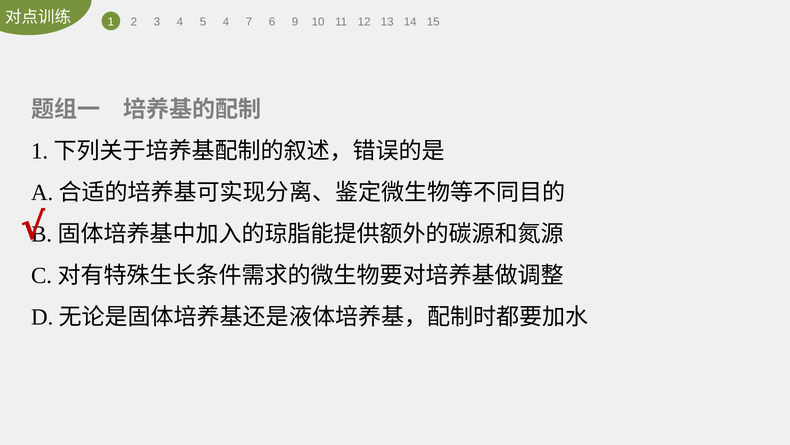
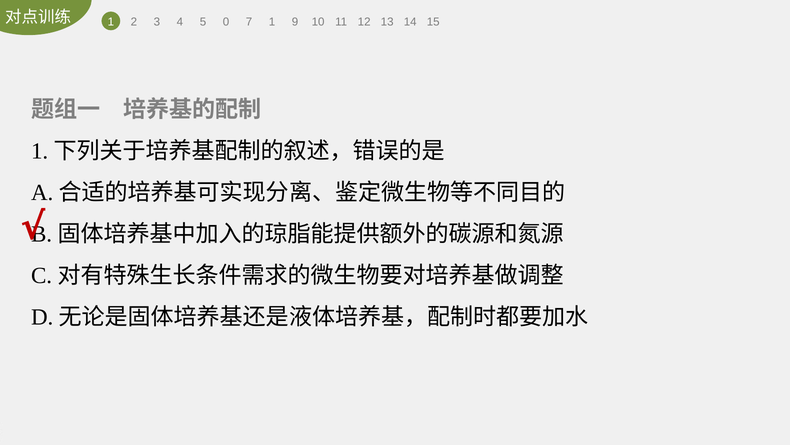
5 4: 4 -> 0
7 6: 6 -> 1
